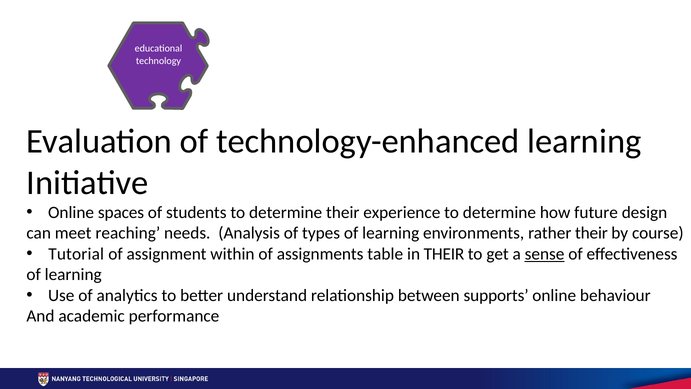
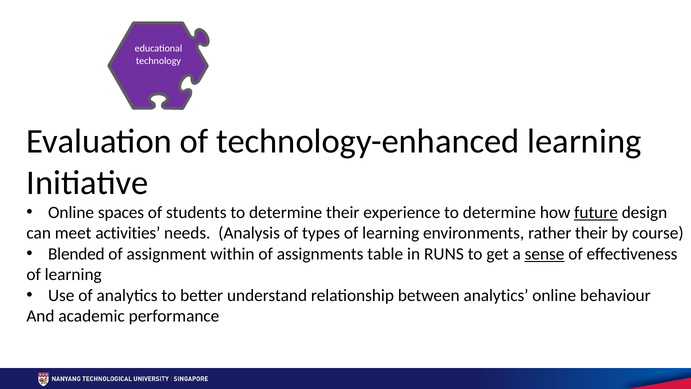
future underline: none -> present
reaching: reaching -> activities
Tutorial: Tutorial -> Blended
in THEIR: THEIR -> RUNS
between supports: supports -> analytics
